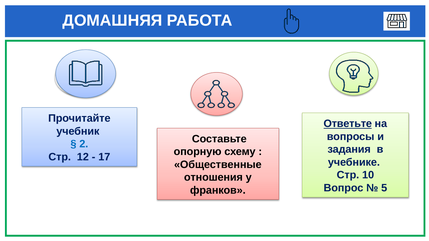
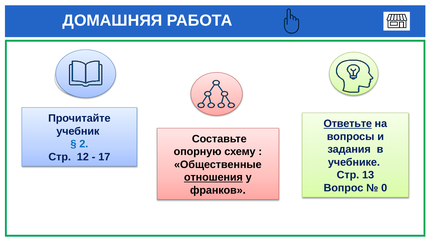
10: 10 -> 13
отношения underline: none -> present
5: 5 -> 0
